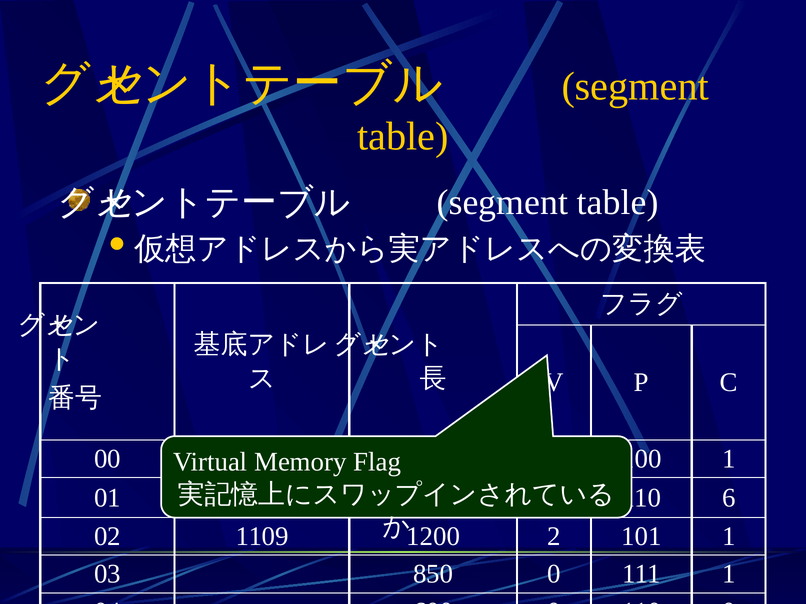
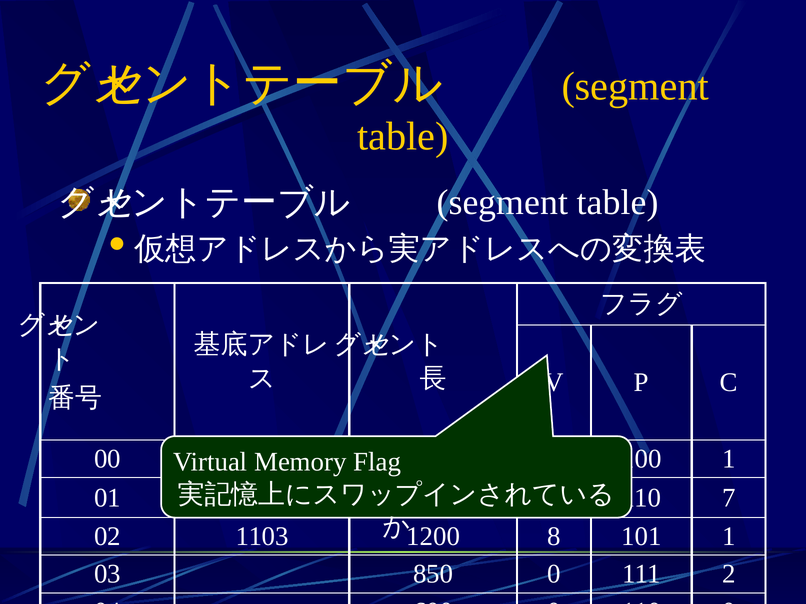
6: 6 -> 7
1109: 1109 -> 1103
2: 2 -> 8
111 1: 1 -> 2
